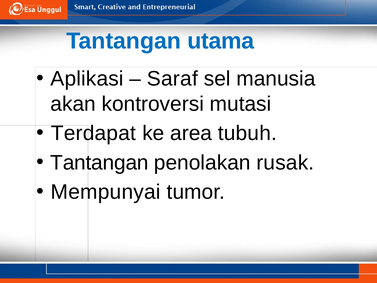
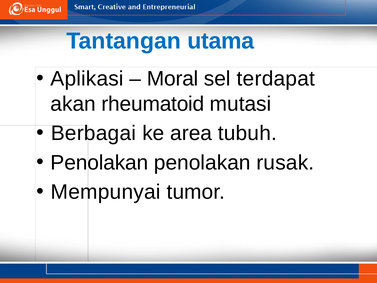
Saraf: Saraf -> Moral
manusia: manusia -> terdapat
kontroversi: kontroversi -> rheumatoid
Terdapat: Terdapat -> Berbagai
Tantangan at (99, 163): Tantangan -> Penolakan
